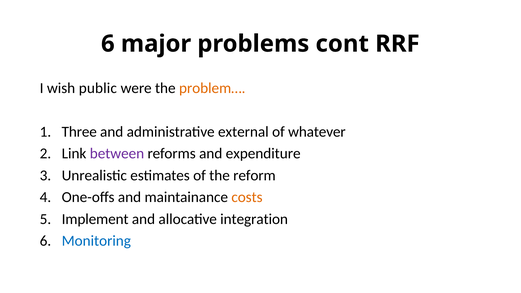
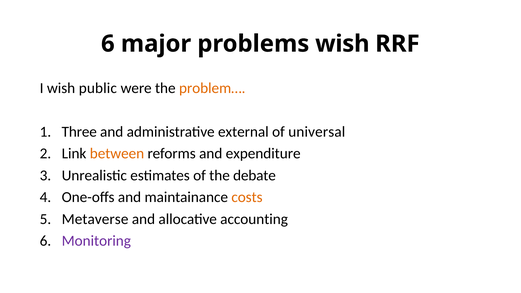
problems cont: cont -> wish
whatever: whatever -> universal
between colour: purple -> orange
reform: reform -> debate
Implement: Implement -> Metaverse
integration: integration -> accounting
Monitoring colour: blue -> purple
